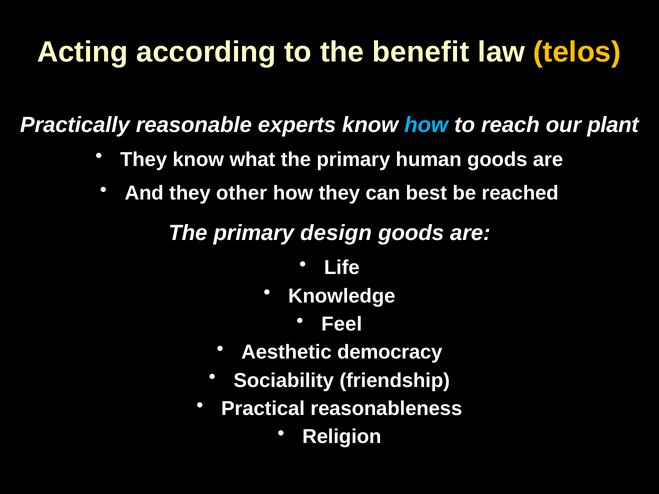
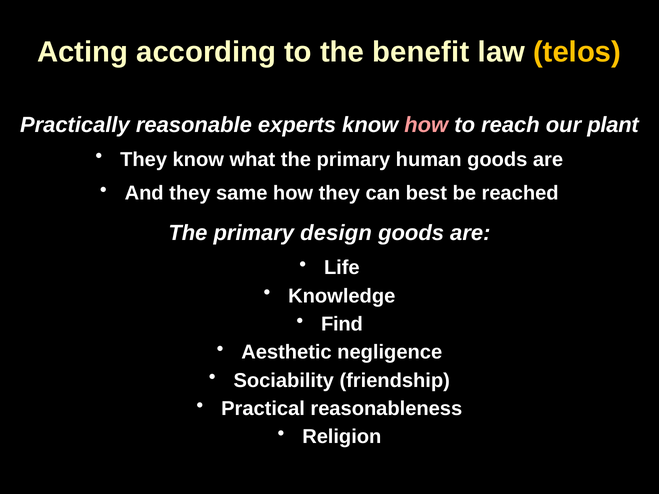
how at (426, 125) colour: light blue -> pink
other: other -> same
Feel: Feel -> Find
democracy: democracy -> negligence
